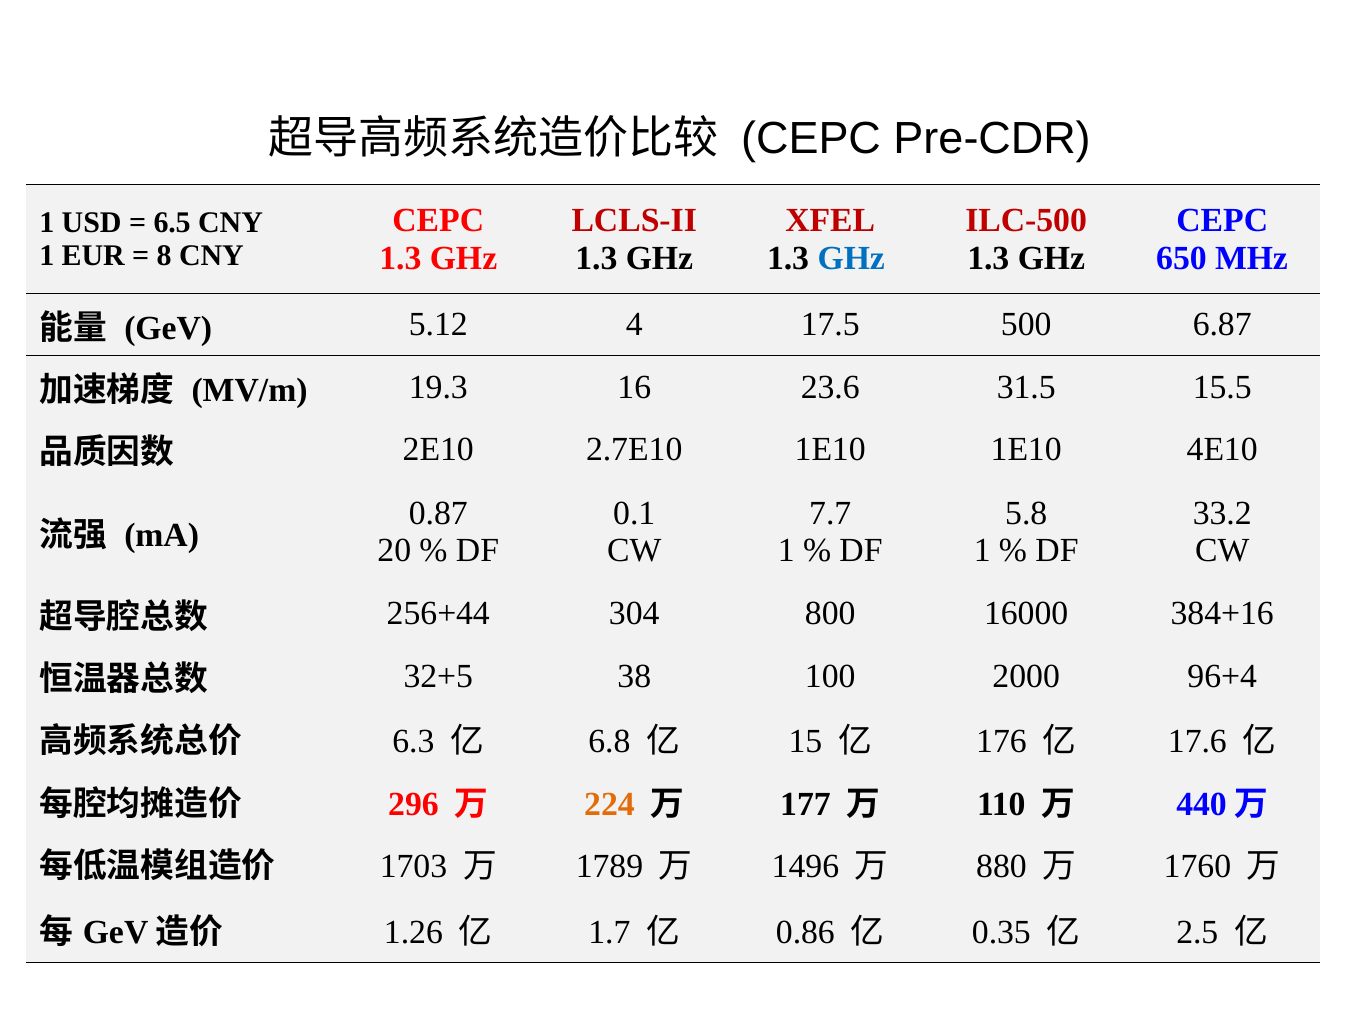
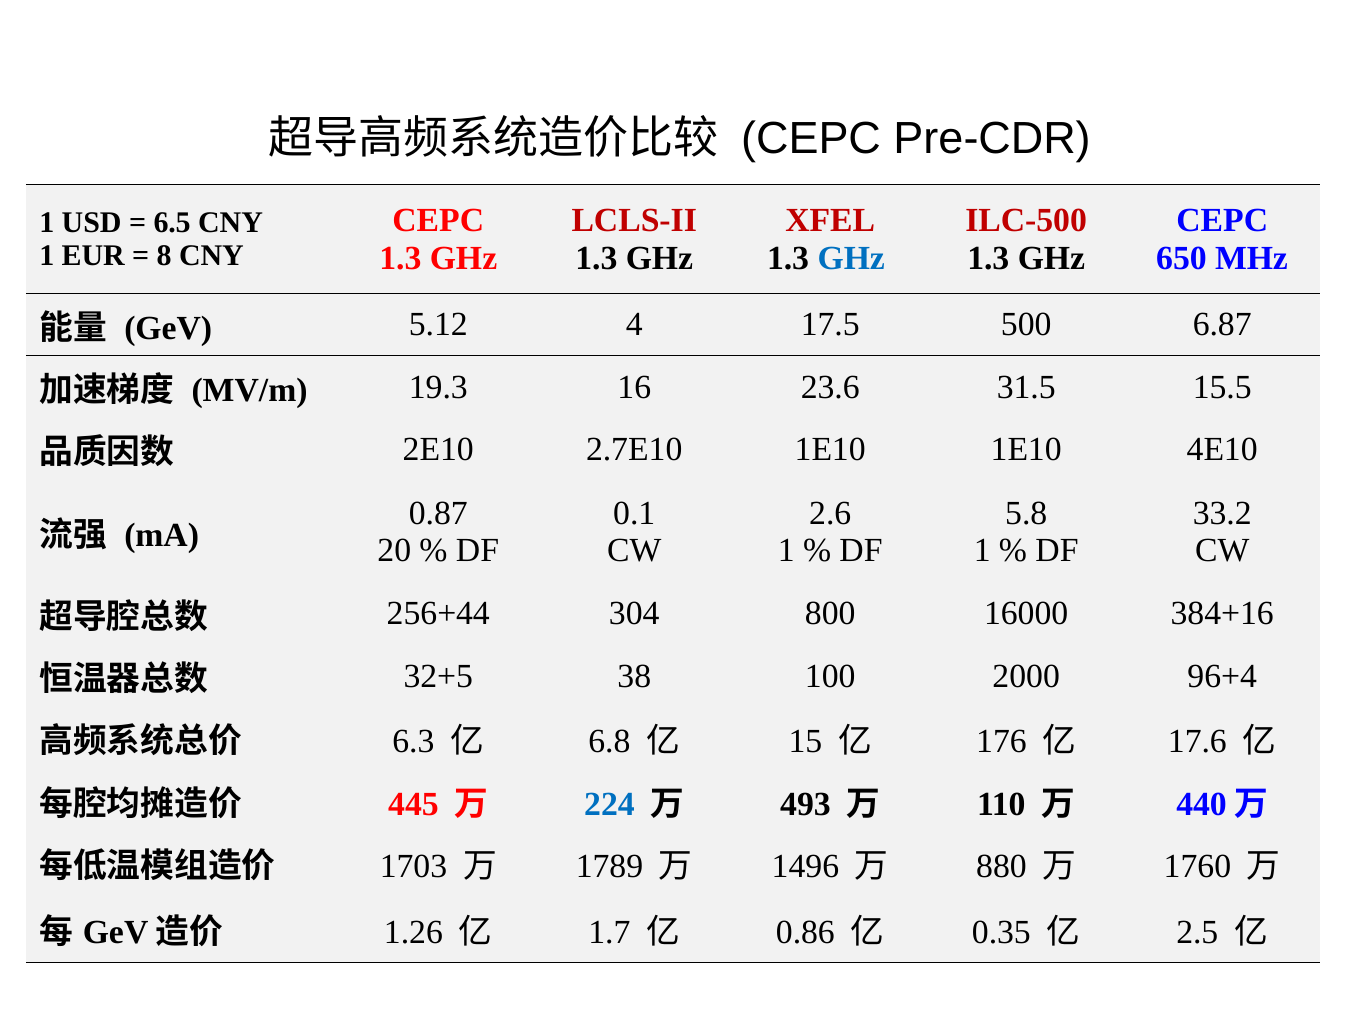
7.7: 7.7 -> 2.6
296: 296 -> 445
224 colour: orange -> blue
177: 177 -> 493
